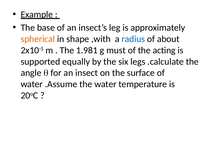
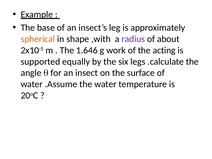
radius colour: blue -> purple
1.981: 1.981 -> 1.646
must: must -> work
